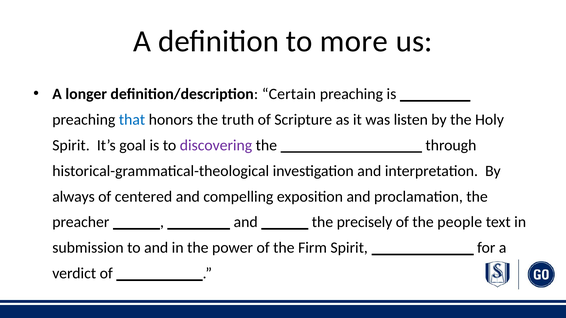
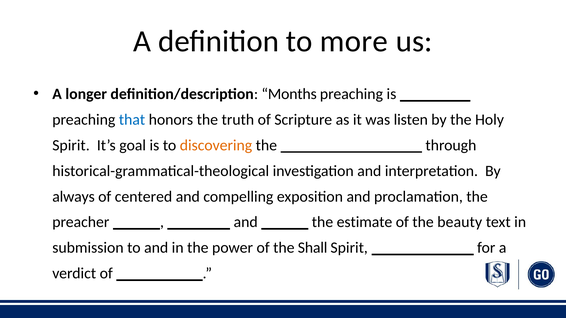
Certain: Certain -> Months
discovering colour: purple -> orange
precisely: precisely -> estimate
people: people -> beauty
Firm: Firm -> Shall
